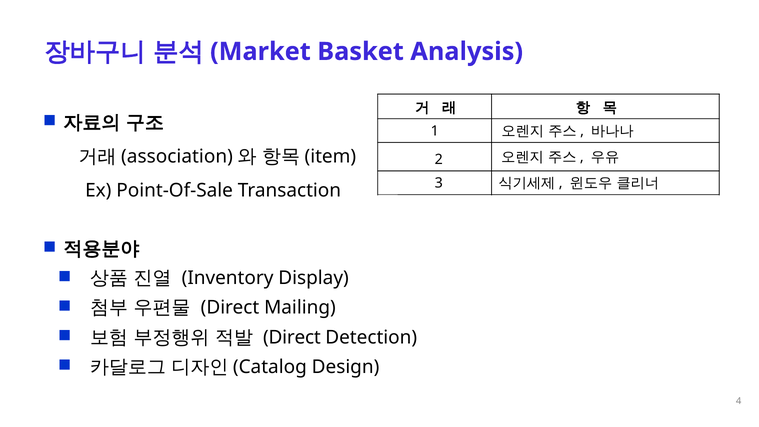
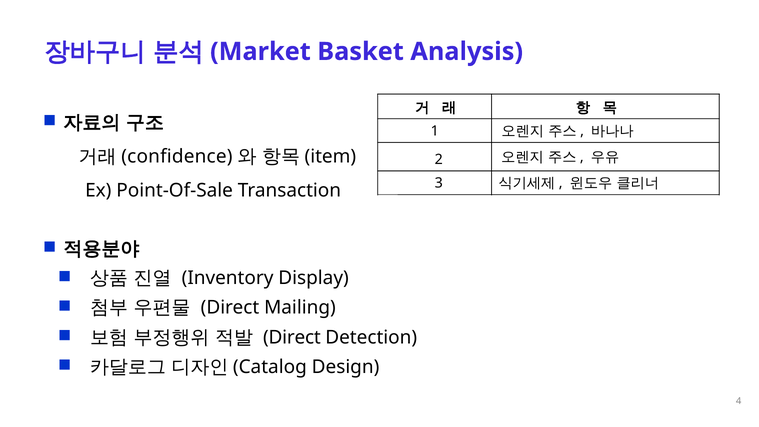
association: association -> confidence
